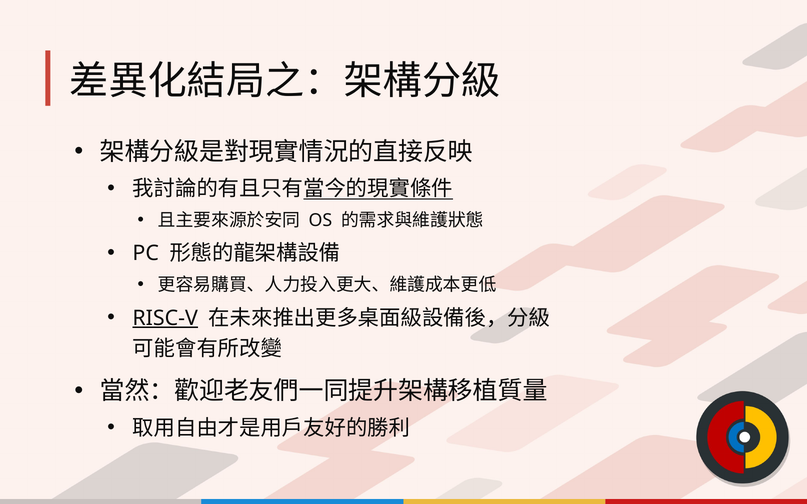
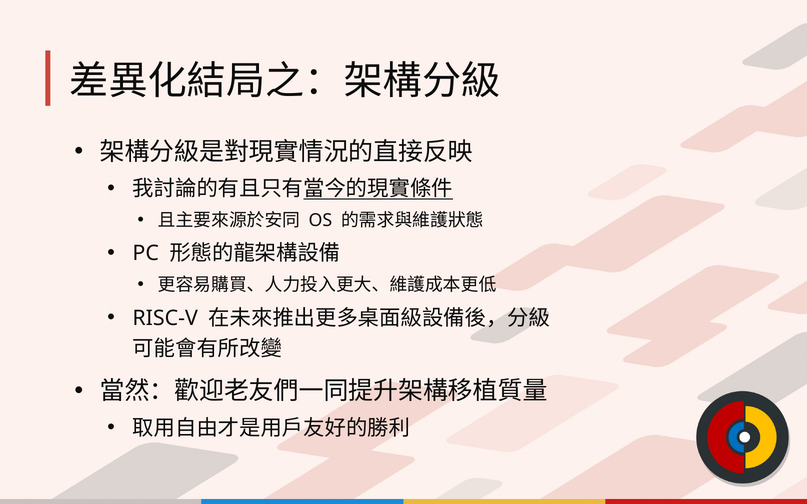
RISC-V underline: present -> none
